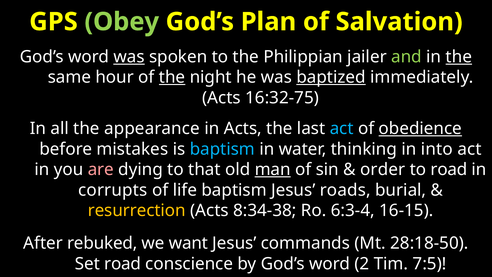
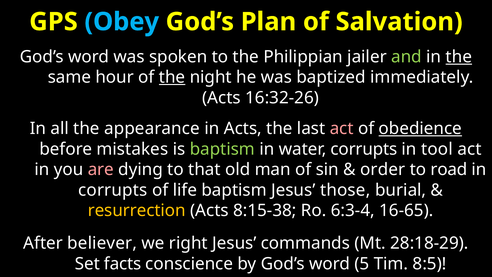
Obey colour: light green -> light blue
was at (129, 57) underline: present -> none
baptized underline: present -> none
16:32-75: 16:32-75 -> 16:32-26
act at (342, 128) colour: light blue -> pink
baptism at (222, 149) colour: light blue -> light green
water thinking: thinking -> corrupts
into: into -> tool
man underline: present -> none
roads: roads -> those
8:34-38: 8:34-38 -> 8:15-38
16-15: 16-15 -> 16-65
rebuked: rebuked -> believer
want: want -> right
28:18-50: 28:18-50 -> 28:18-29
Set road: road -> facts
2: 2 -> 5
7:5: 7:5 -> 8:5
